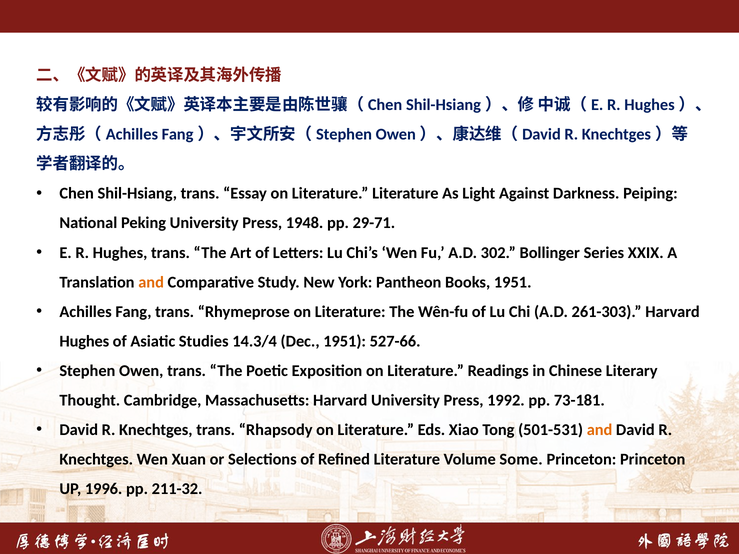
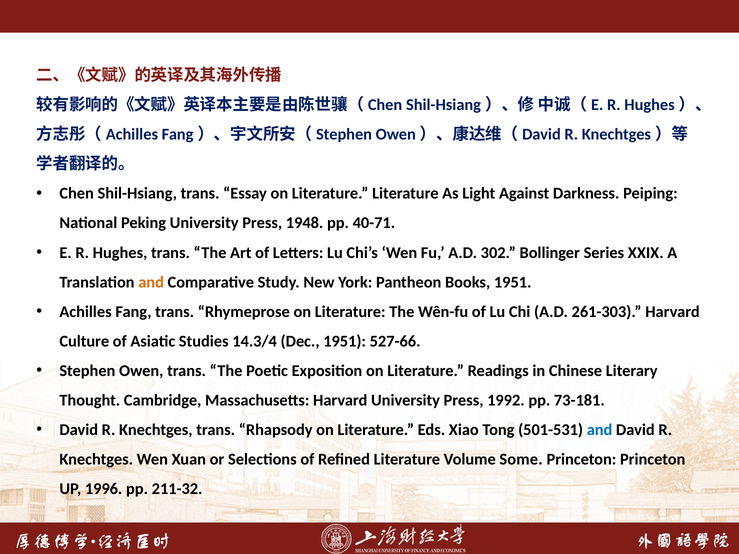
29-71: 29-71 -> 40-71
Hughes at (84, 341): Hughes -> Culture
and at (600, 430) colour: orange -> blue
